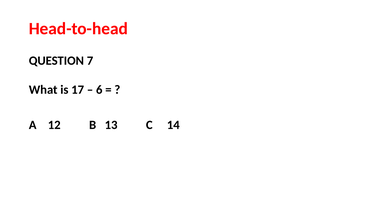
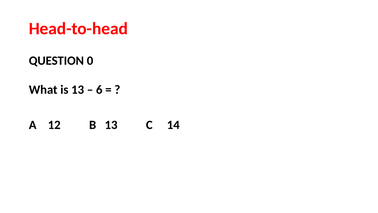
7: 7 -> 0
is 17: 17 -> 13
